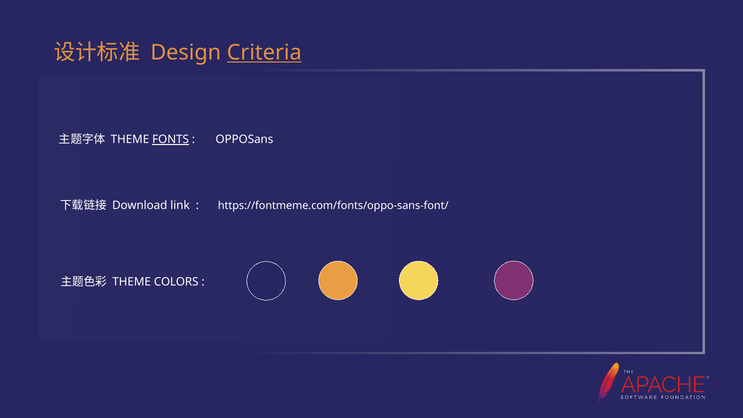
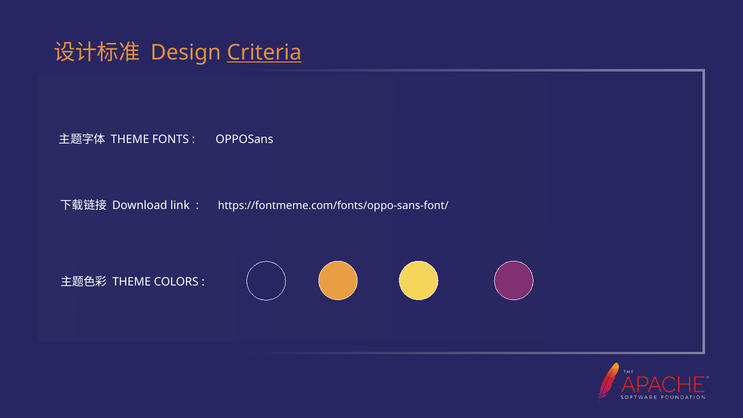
FONTS underline: present -> none
